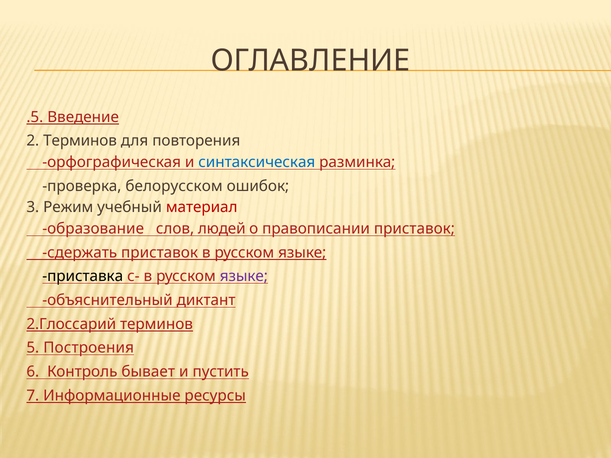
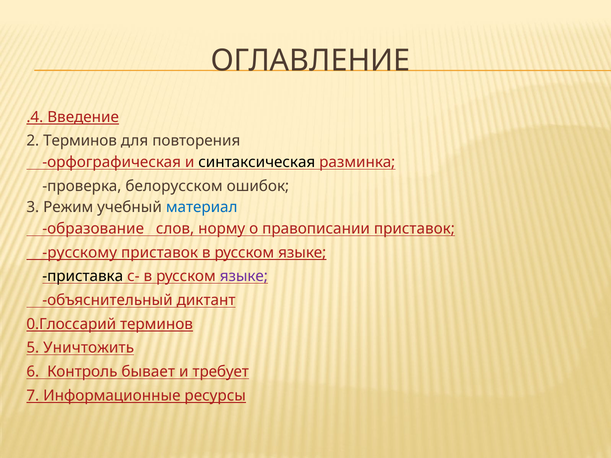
.5: .5 -> .4
синтаксическая colour: blue -> black
материал colour: red -> blue
людей: людей -> норму
сдержать: сдержать -> русскому
2.Глоссарий: 2.Глоссарий -> 0.Глоссарий
Построения: Построения -> Уничтожить
пустить: пустить -> требует
